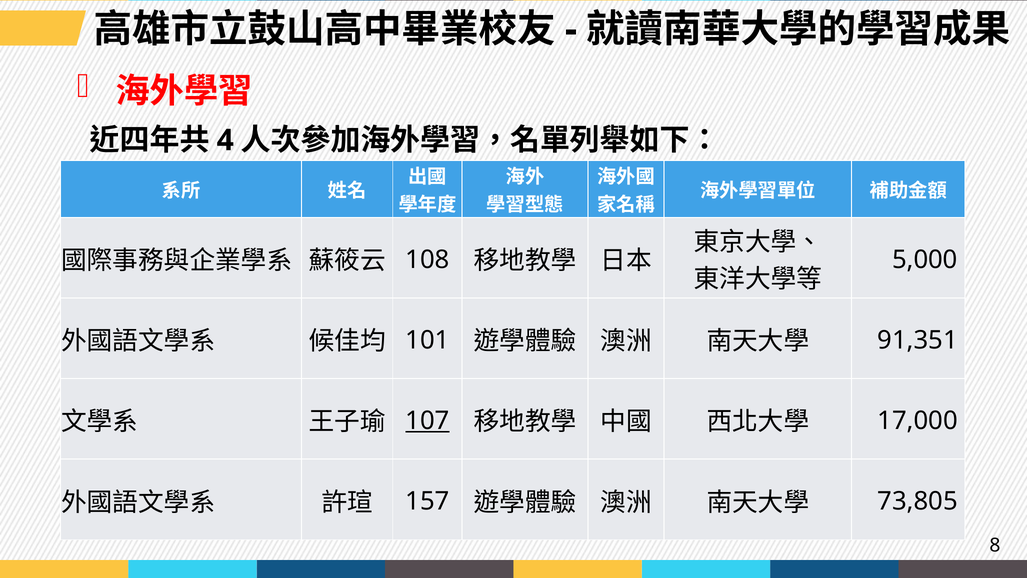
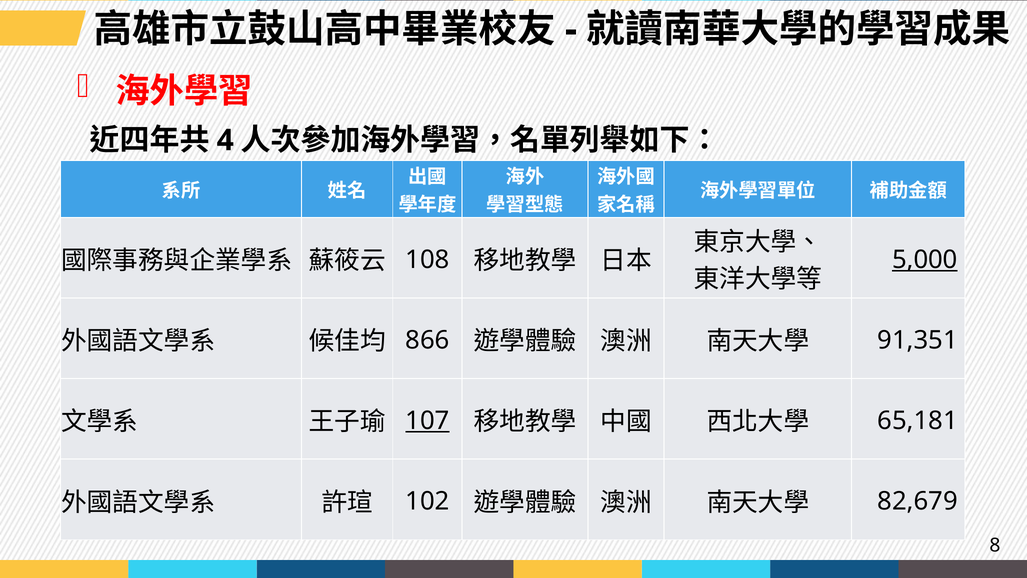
5,000 underline: none -> present
101: 101 -> 866
17,000: 17,000 -> 65,181
157: 157 -> 102
73,805: 73,805 -> 82,679
